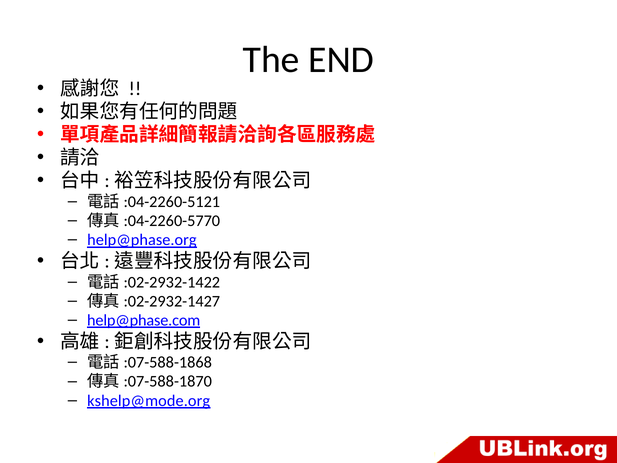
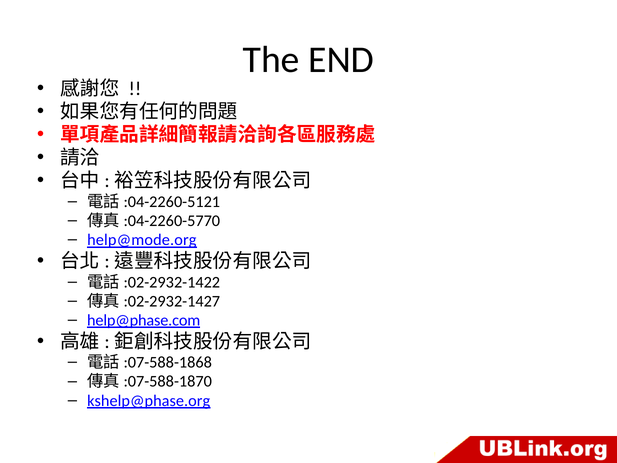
help@phase.org: help@phase.org -> help@mode.org
kshelp@mode.org: kshelp@mode.org -> kshelp@phase.org
